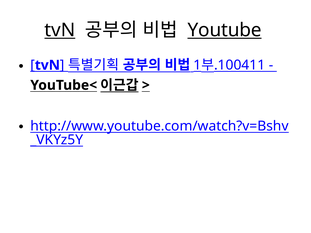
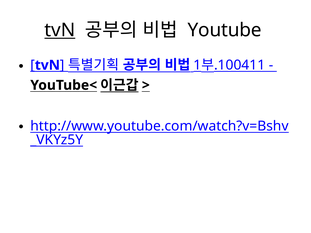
Youtube underline: present -> none
